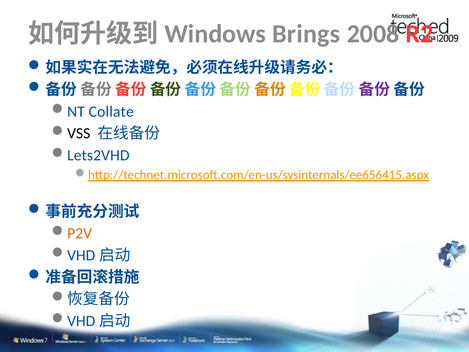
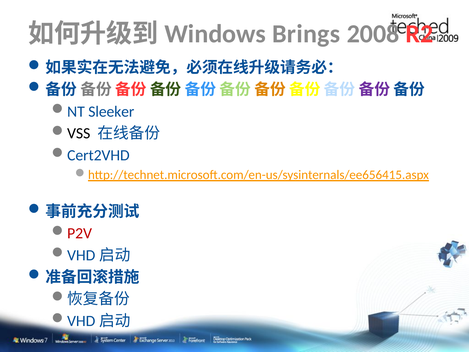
Collate: Collate -> Sleeker
Lets2VHD: Lets2VHD -> Cert2VHD
P2V colour: orange -> red
